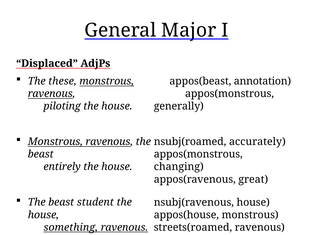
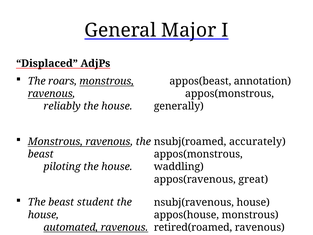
these: these -> roars
piloting: piloting -> reliably
entirely: entirely -> piloting
changing: changing -> waddling
something: something -> automated
streets(roamed: streets(roamed -> retired(roamed
